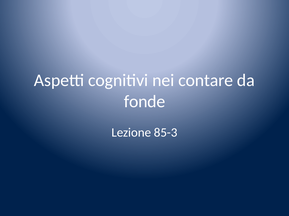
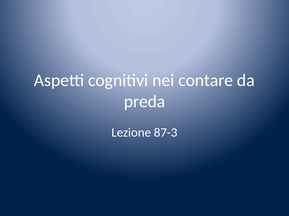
fonde: fonde -> preda
85-3: 85-3 -> 87-3
